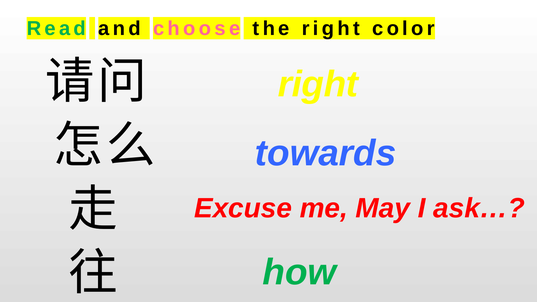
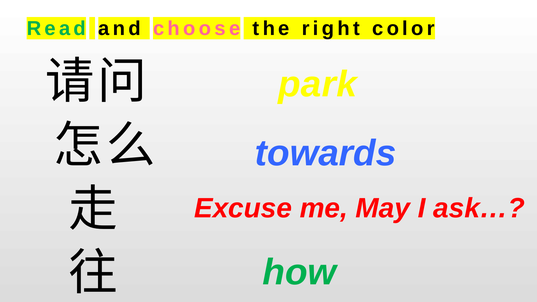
right at (318, 84): right -> park
